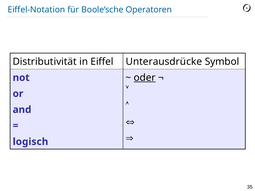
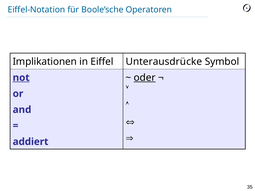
Distributivität: Distributivität -> Implikationen
not underline: none -> present
logisch: logisch -> addiert
